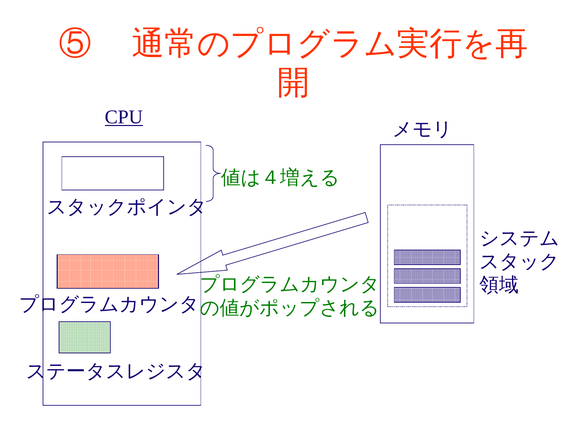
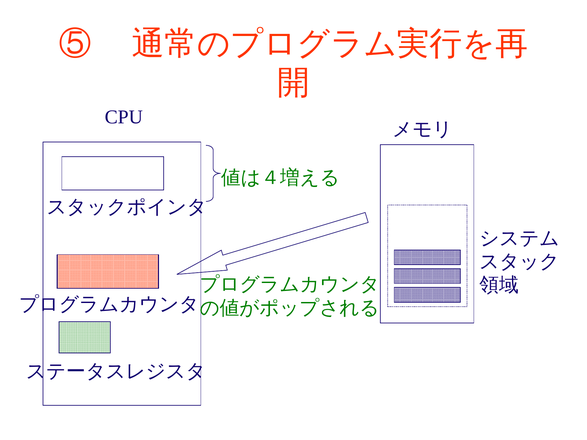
CPU underline: present -> none
